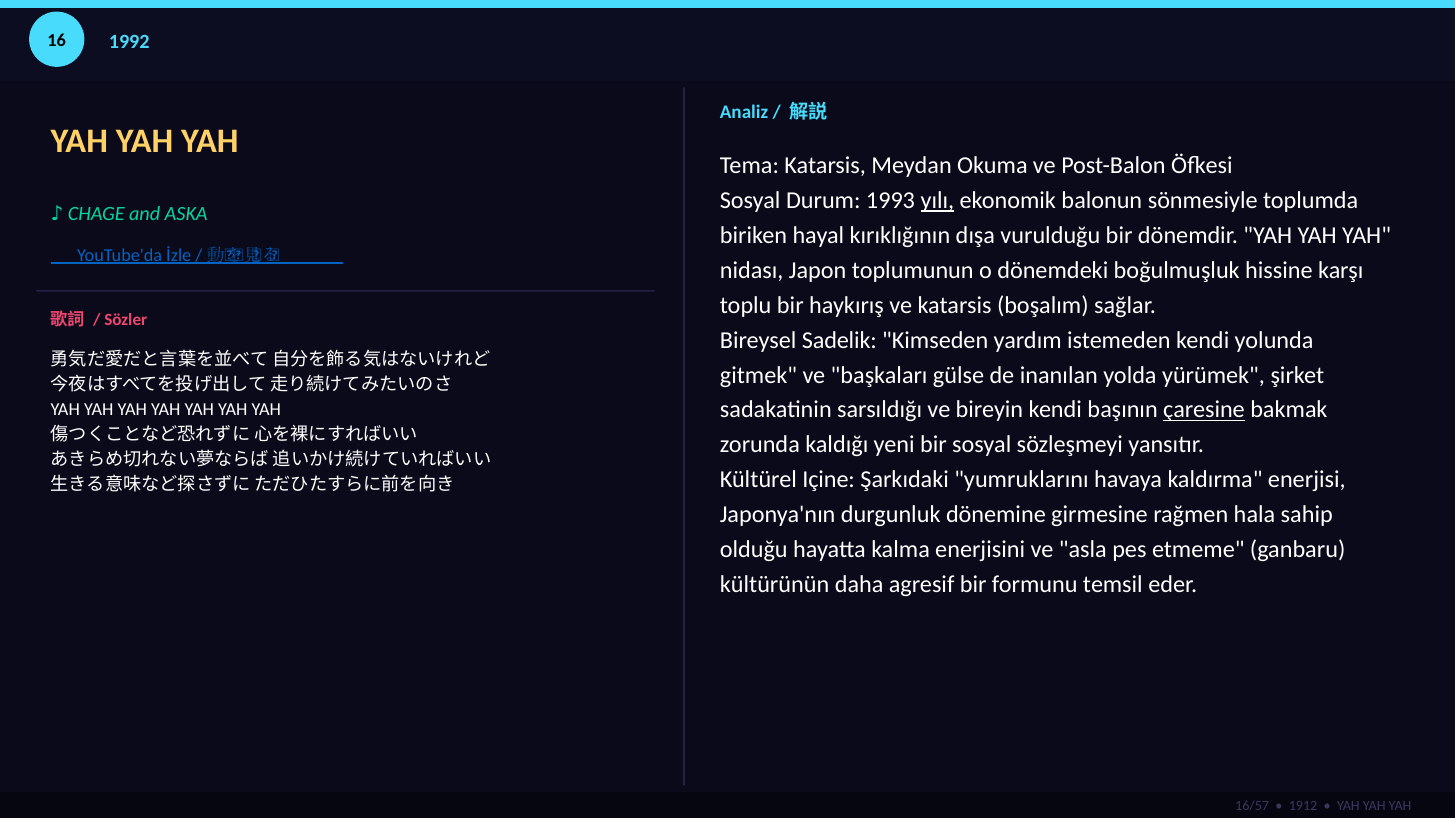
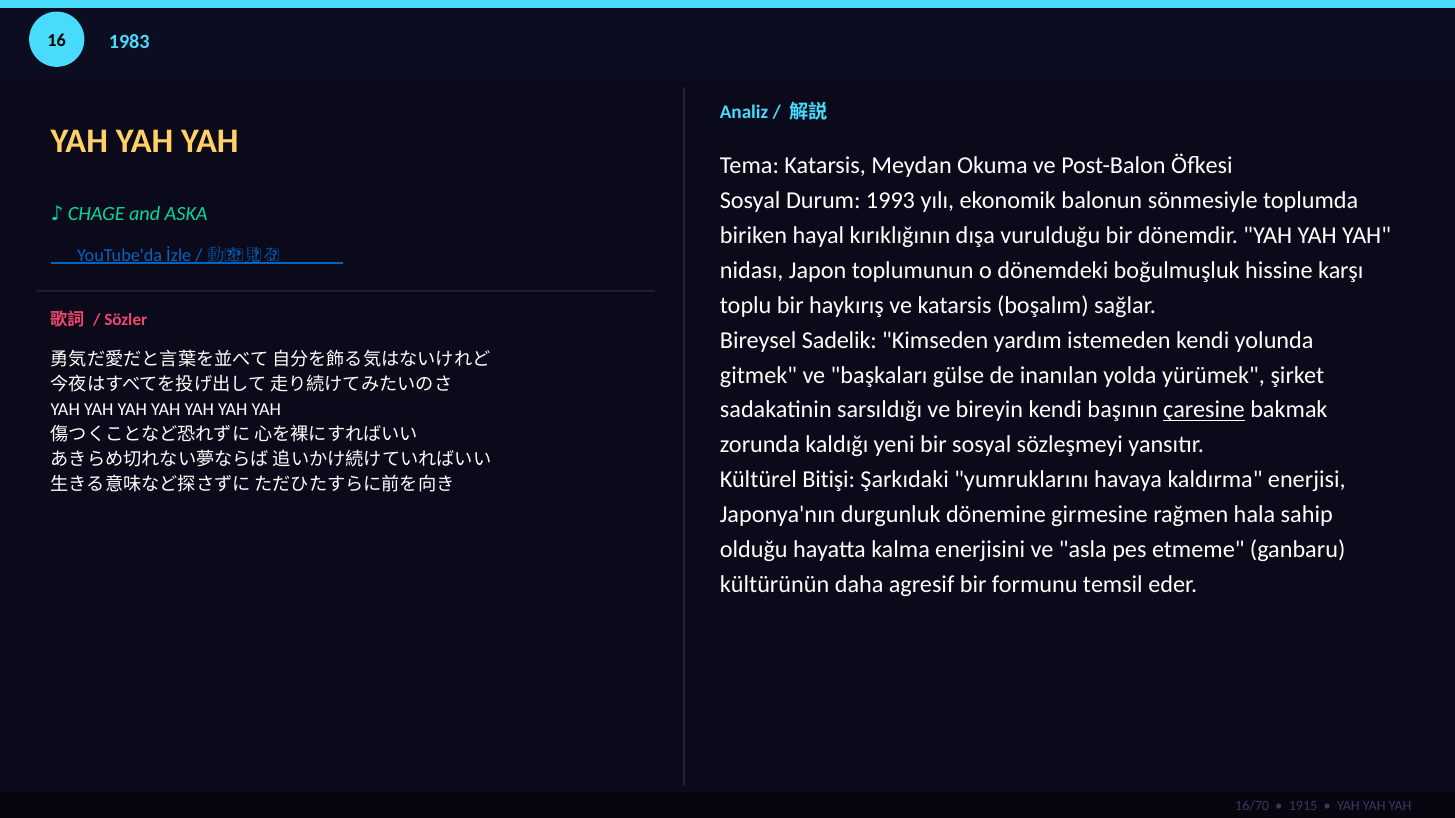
1992: 1992 -> 1983
yılı underline: present -> none
Içine: Içine -> Bitişi
16/57: 16/57 -> 16/70
1912: 1912 -> 1915
